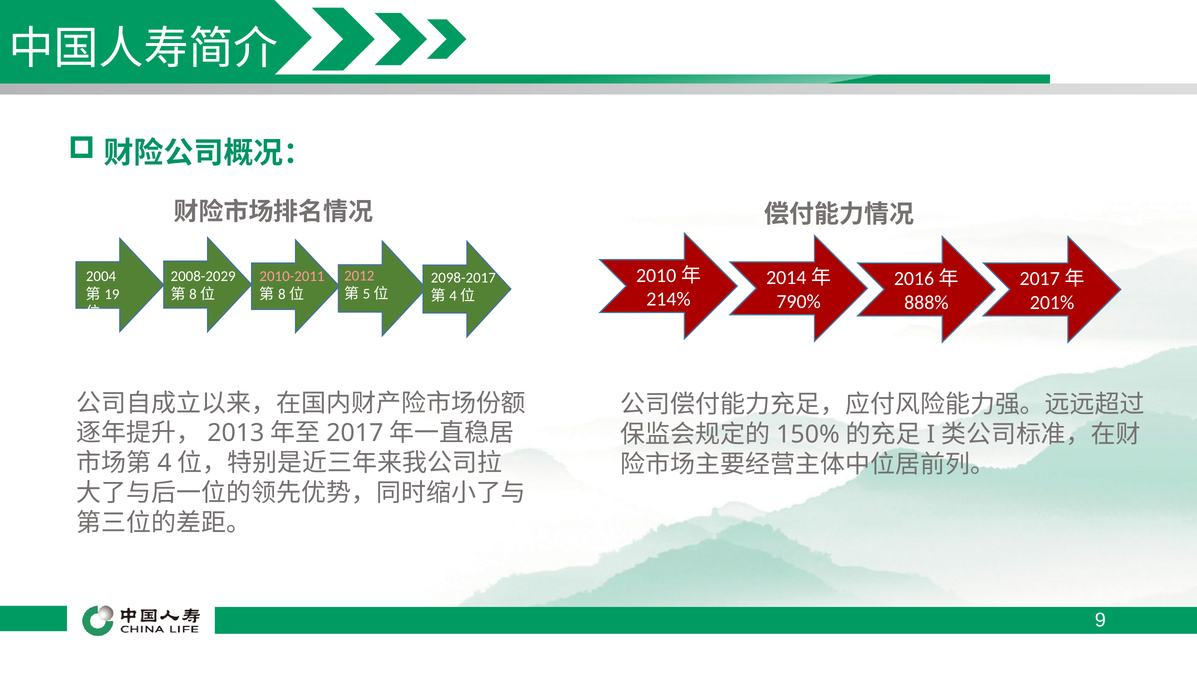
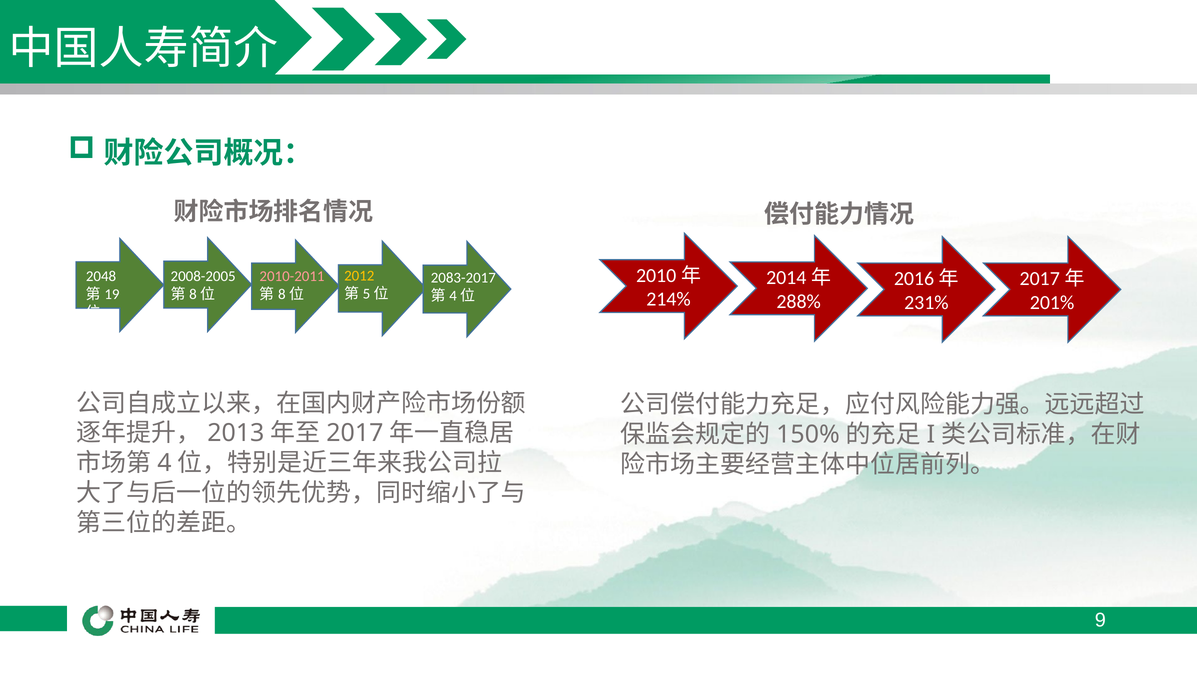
2012 colour: pink -> yellow
2004: 2004 -> 2048
2008-2029: 2008-2029 -> 2008-2005
2098-2017: 2098-2017 -> 2083-2017
790%: 790% -> 288%
888%: 888% -> 231%
